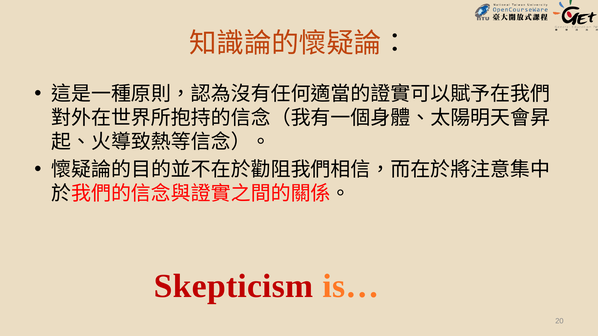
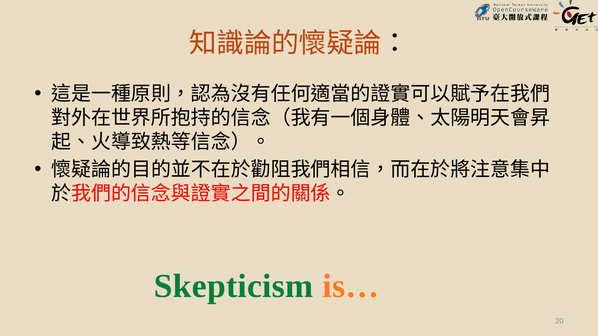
Skepticism colour: red -> green
